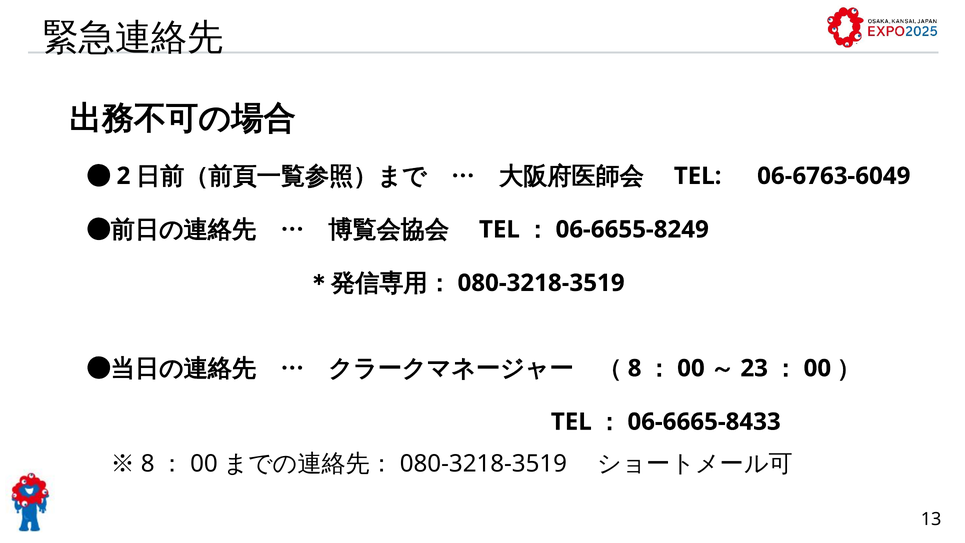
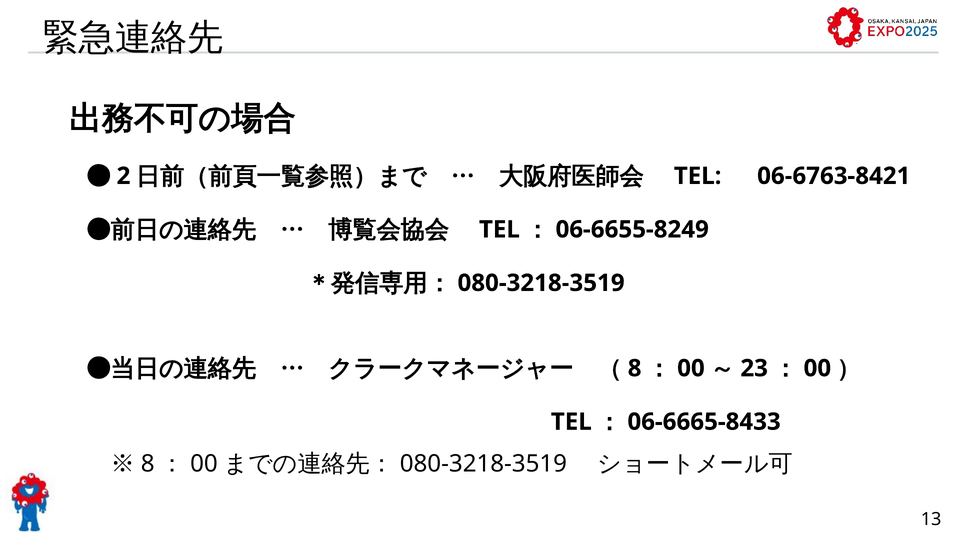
06-6763-6049: 06-6763-6049 -> 06-6763-8421
